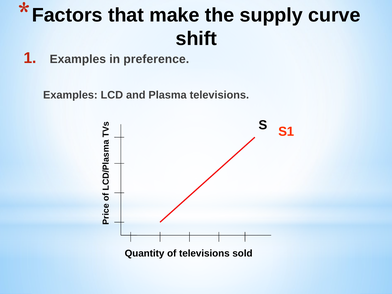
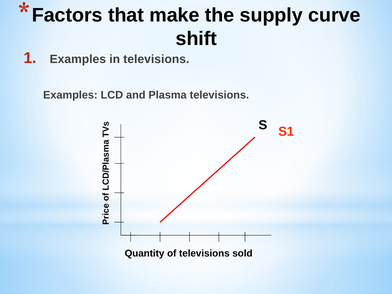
in preference: preference -> televisions
